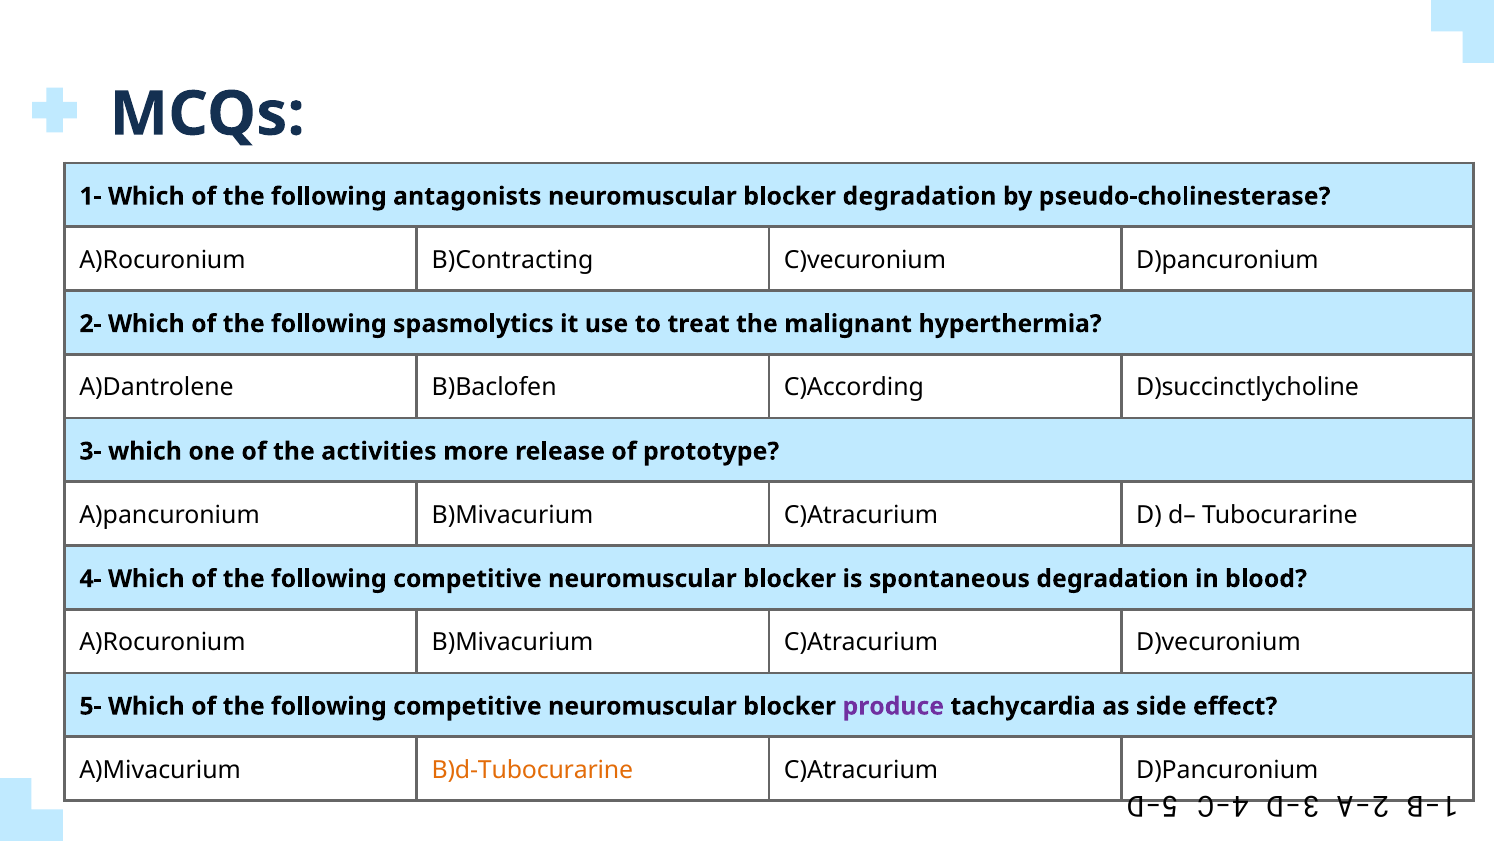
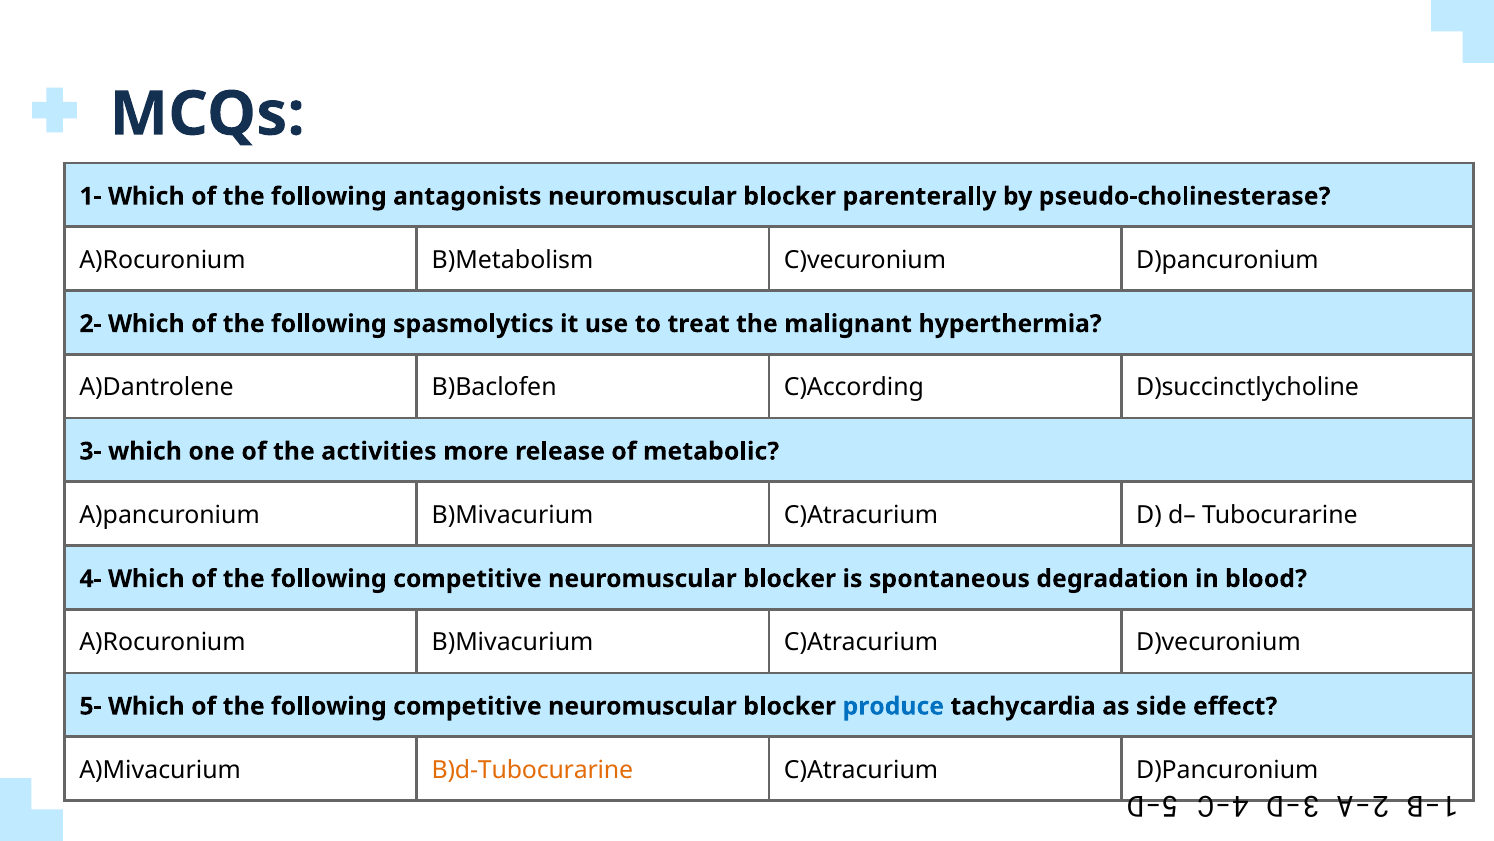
blocker degradation: degradation -> parenterally
B)Contracting: B)Contracting -> B)Metabolism
prototype: prototype -> metabolic
produce colour: purple -> blue
